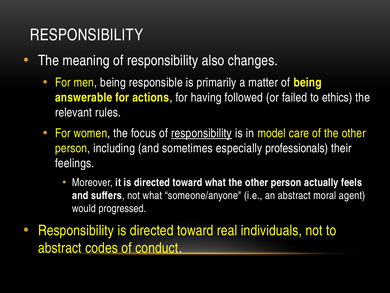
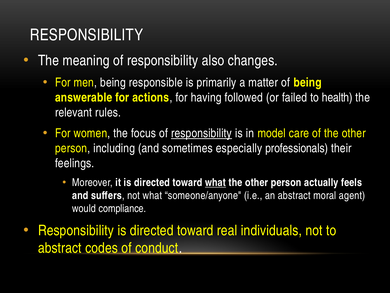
ethics: ethics -> health
what at (215, 182) underline: none -> present
progressed: progressed -> compliance
